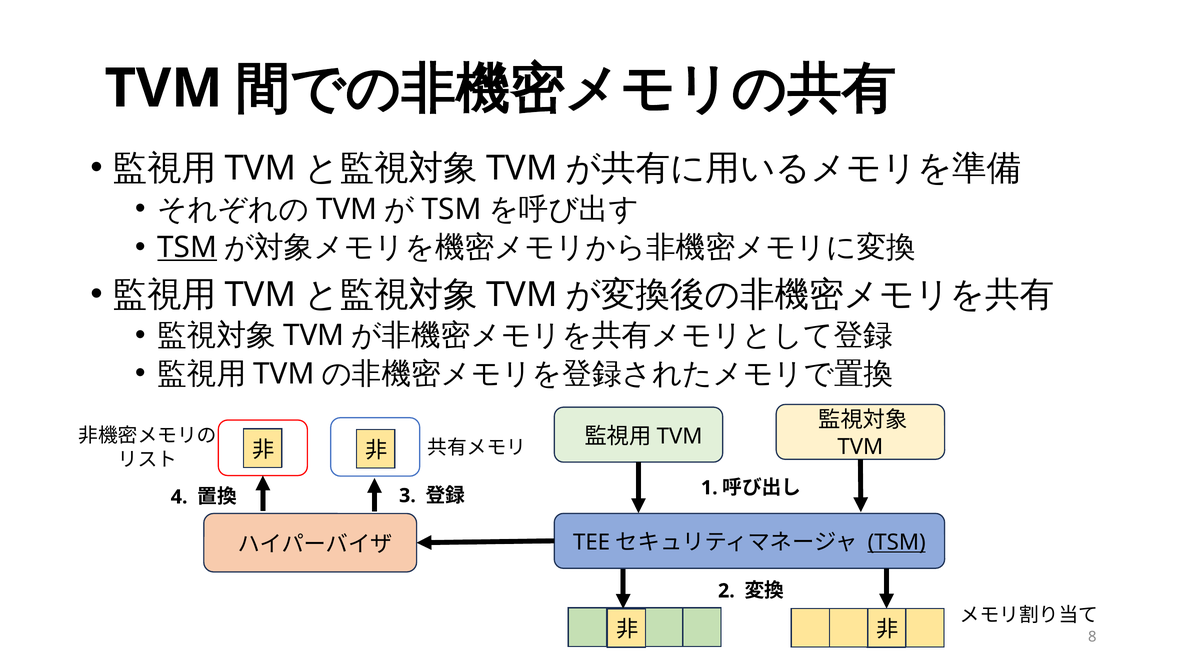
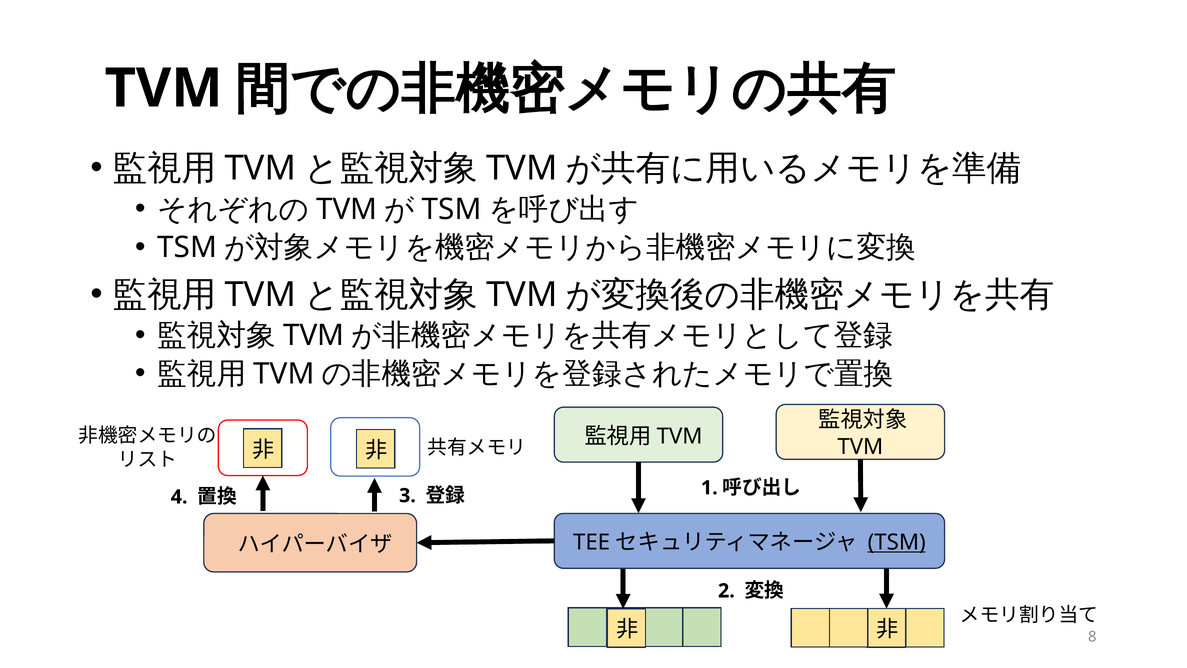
TSM at (187, 247) underline: present -> none
